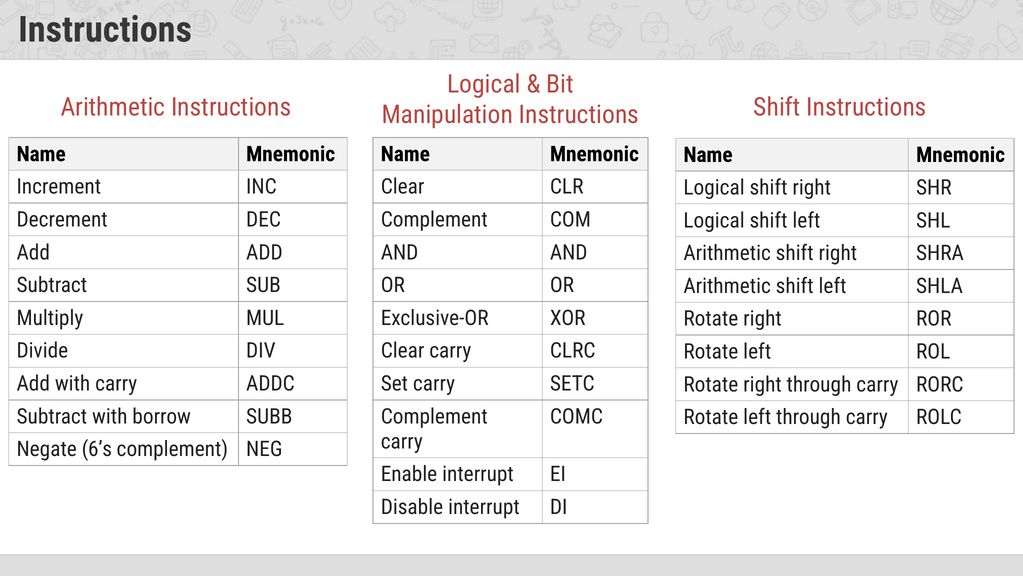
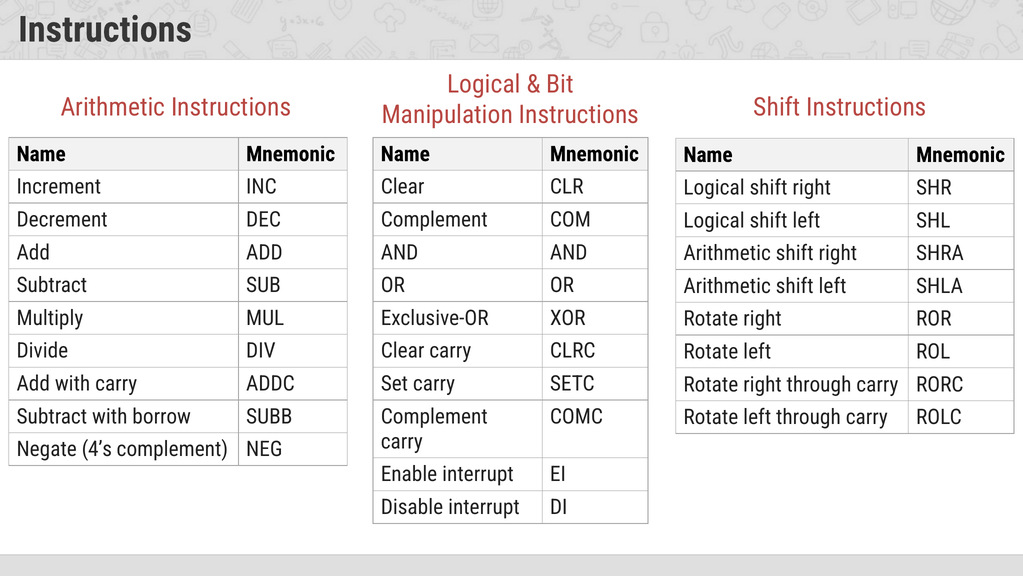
6’s: 6’s -> 4’s
